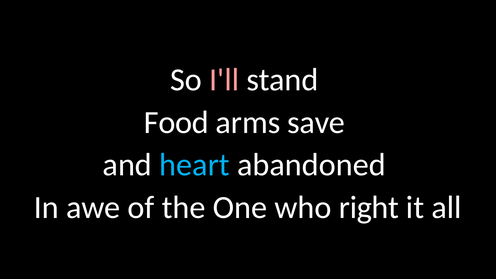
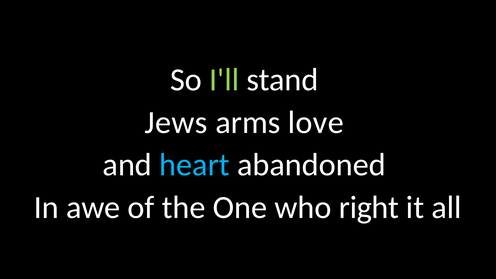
I'll colour: pink -> light green
Food: Food -> Jews
save: save -> love
